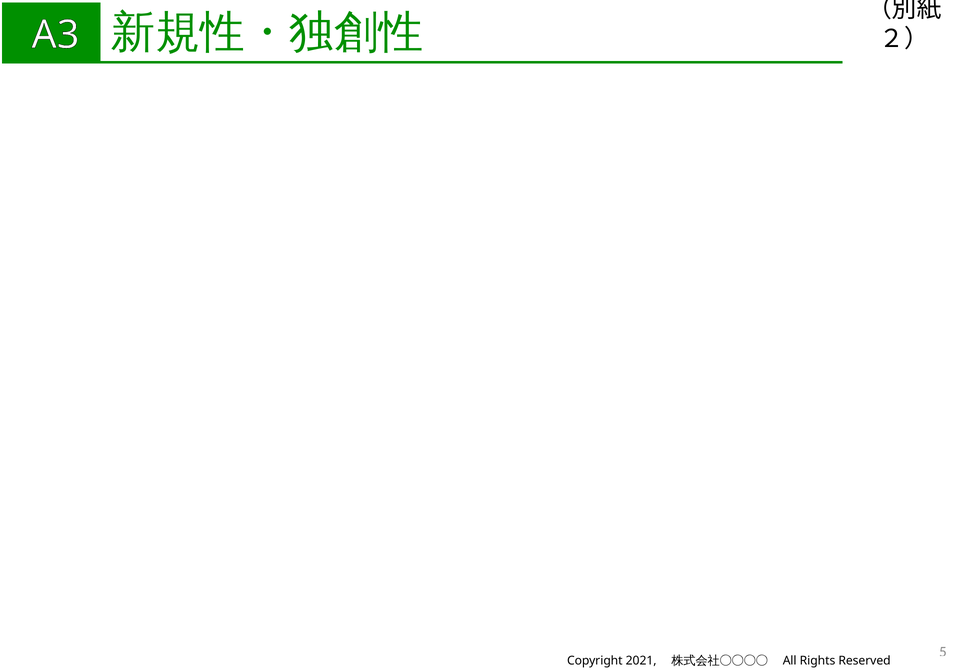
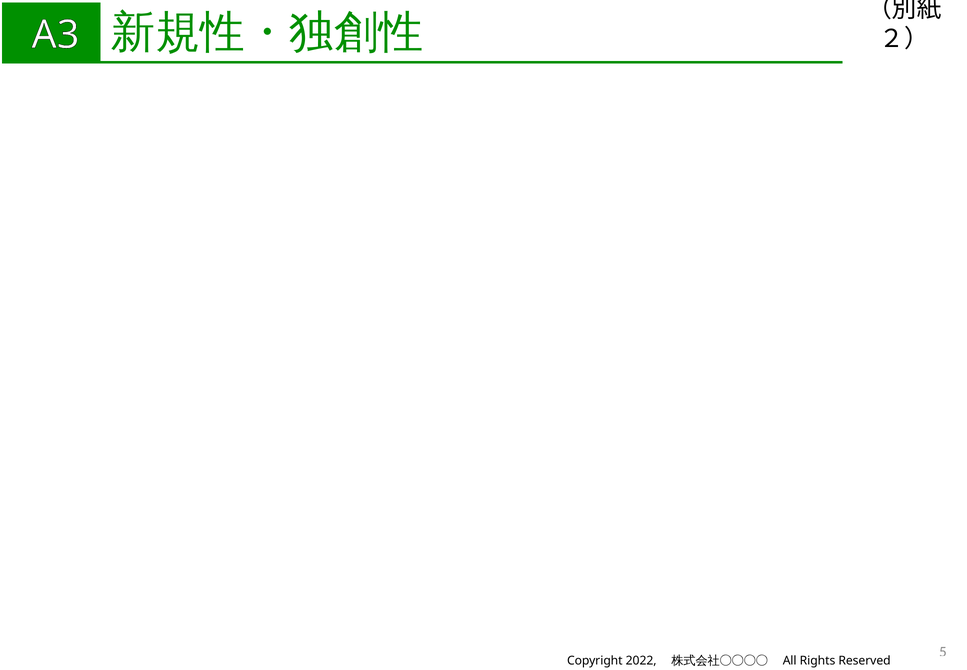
2021: 2021 -> 2022
